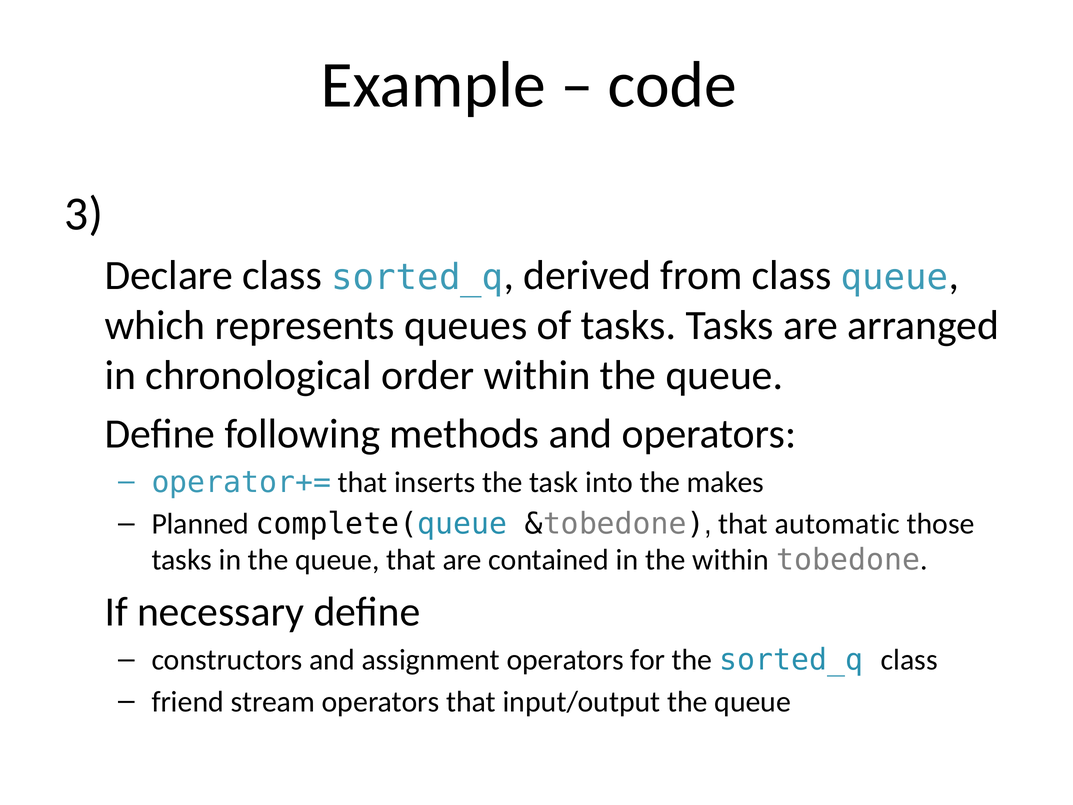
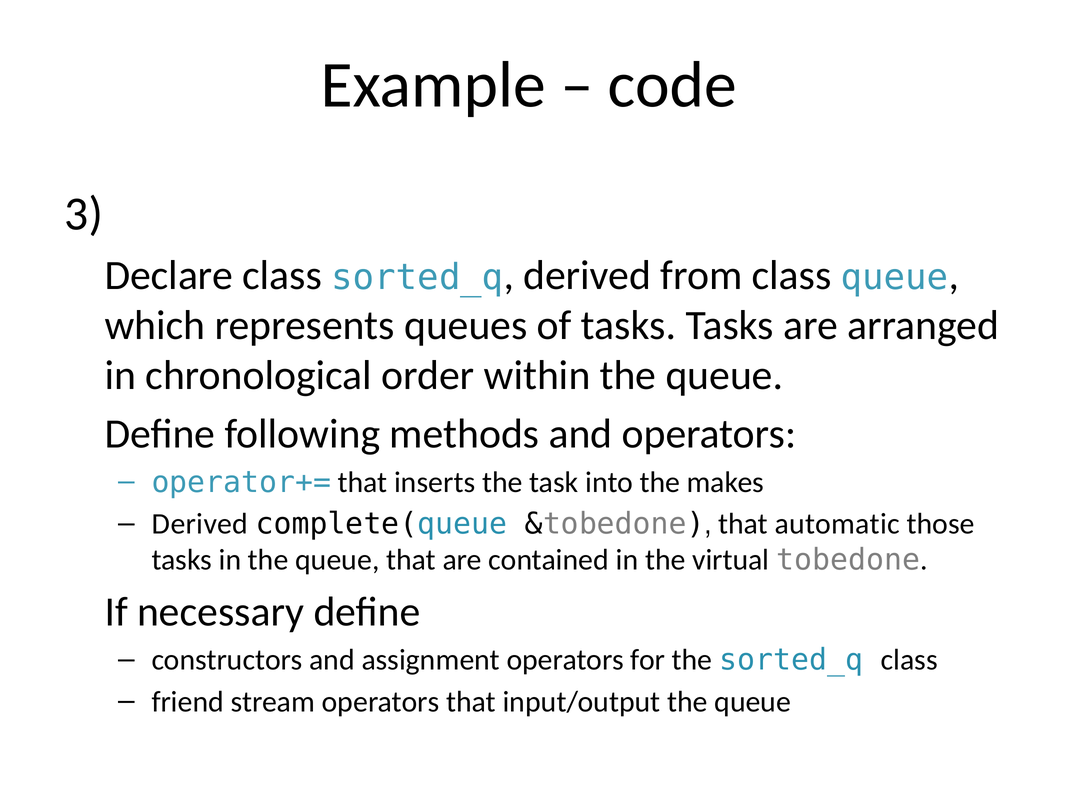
Planned at (200, 524): Planned -> Derived
the within: within -> virtual
